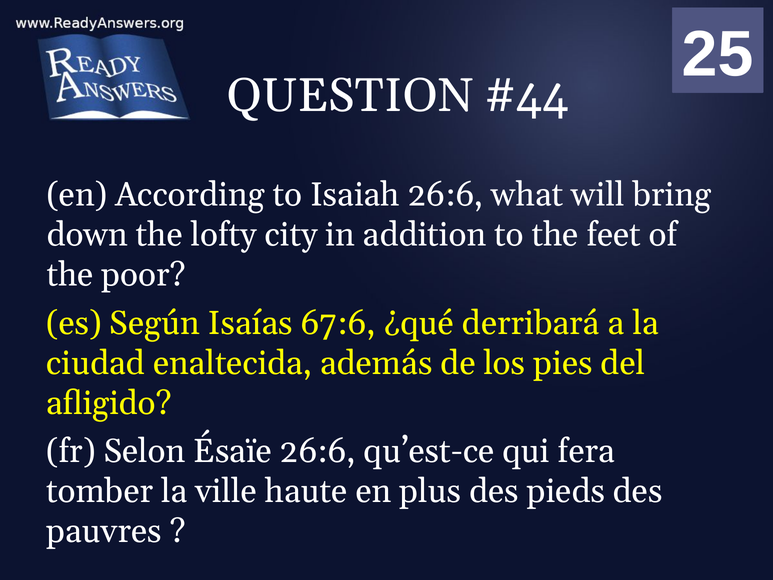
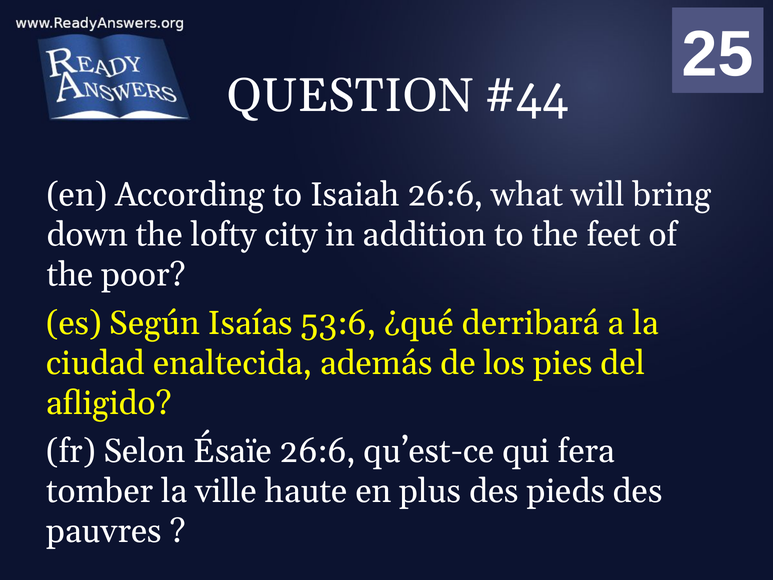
67:6: 67:6 -> 53:6
